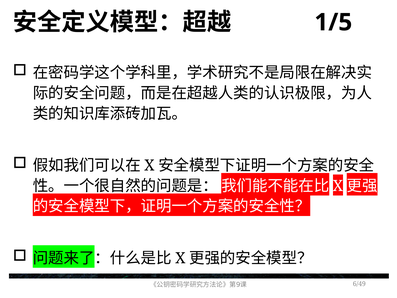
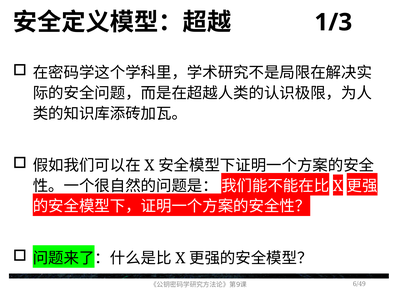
1/5: 1/5 -> 1/3
